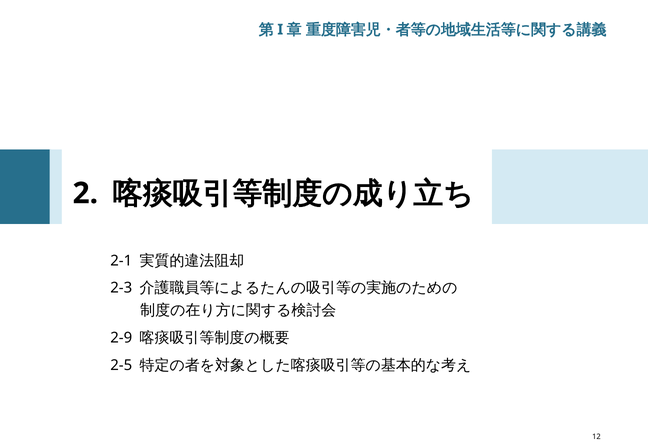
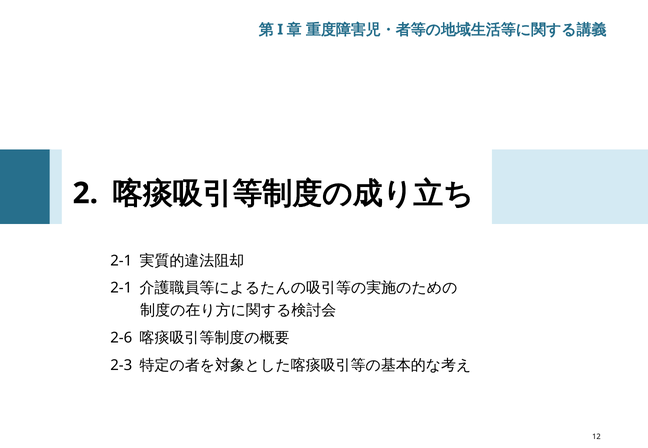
2-3 at (121, 288): 2-3 -> 2-1
2-9: 2-9 -> 2-6
2-5: 2-5 -> 2-3
